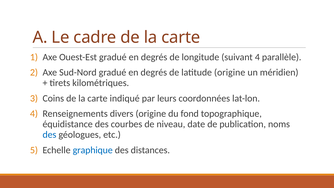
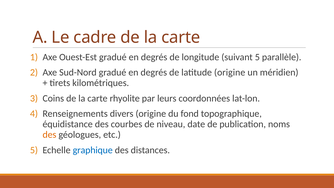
suivant 4: 4 -> 5
indiqué: indiqué -> rhyolite
des at (49, 135) colour: blue -> orange
